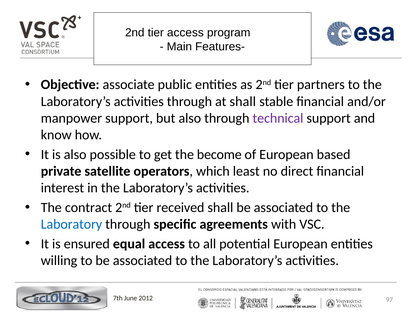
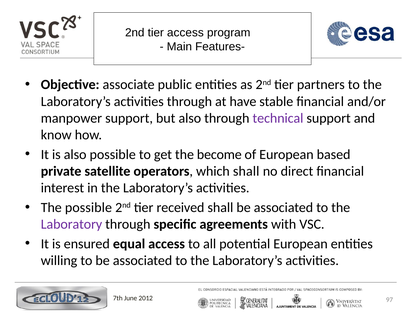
at shall: shall -> have
which least: least -> shall
The contract: contract -> possible
Laboratory colour: blue -> purple
